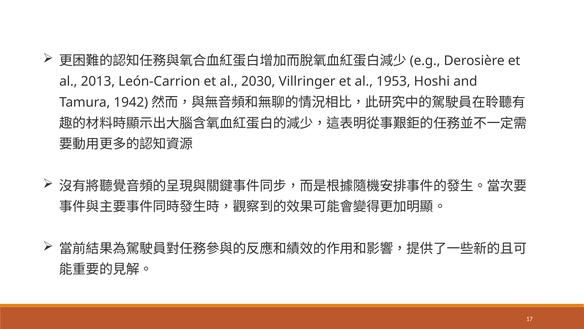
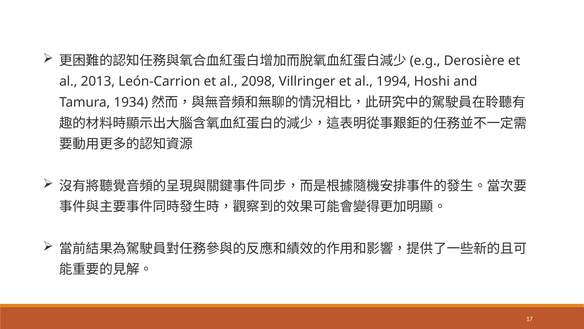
2030: 2030 -> 2098
1953: 1953 -> 1994
1942: 1942 -> 1934
